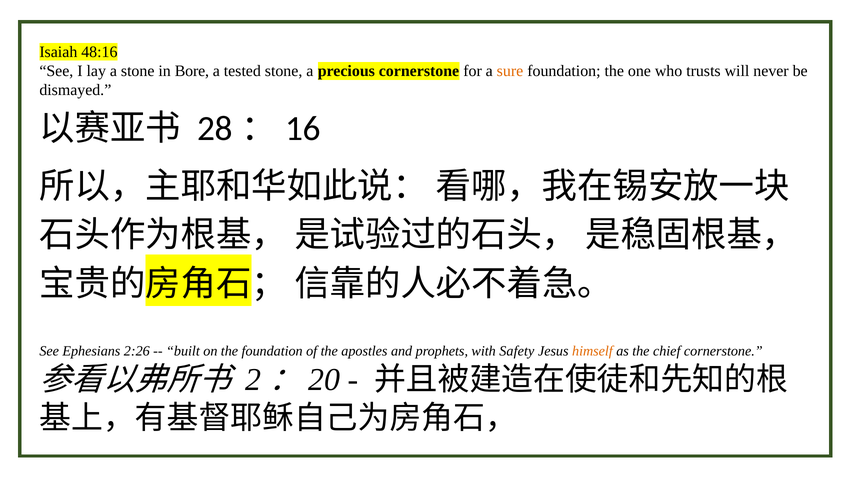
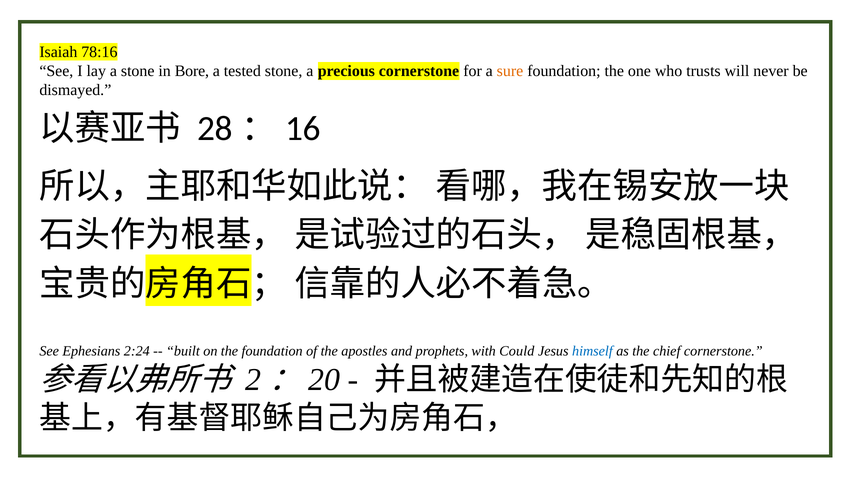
48:16: 48:16 -> 78:16
2:26: 2:26 -> 2:24
Safety: Safety -> Could
himself colour: orange -> blue
